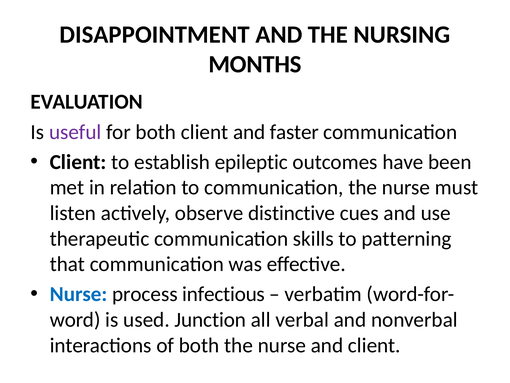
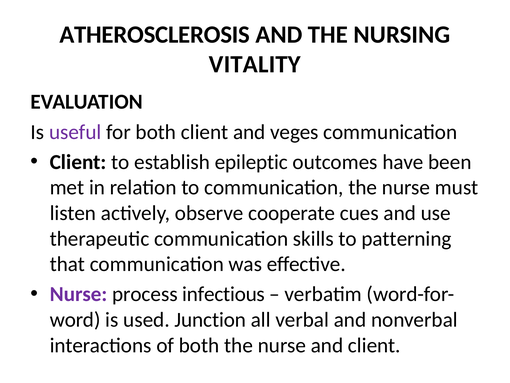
DISAPPOINTMENT: DISAPPOINTMENT -> ATHEROSCLEROSIS
MONTHS: MONTHS -> VITALITY
faster: faster -> veges
distinctive: distinctive -> cooperate
Nurse at (79, 294) colour: blue -> purple
